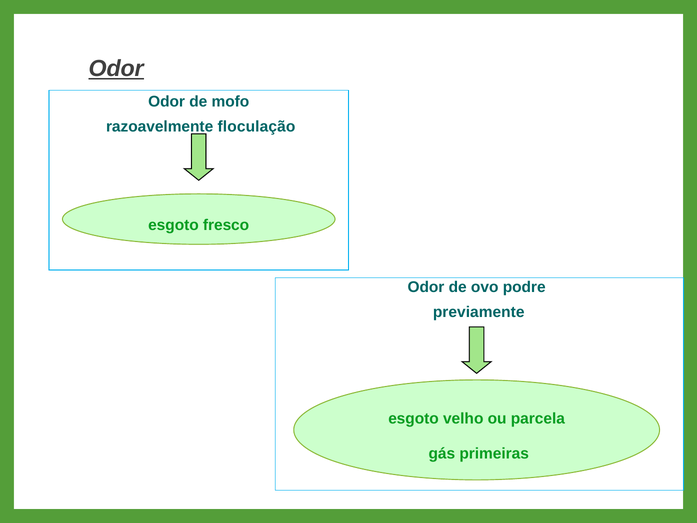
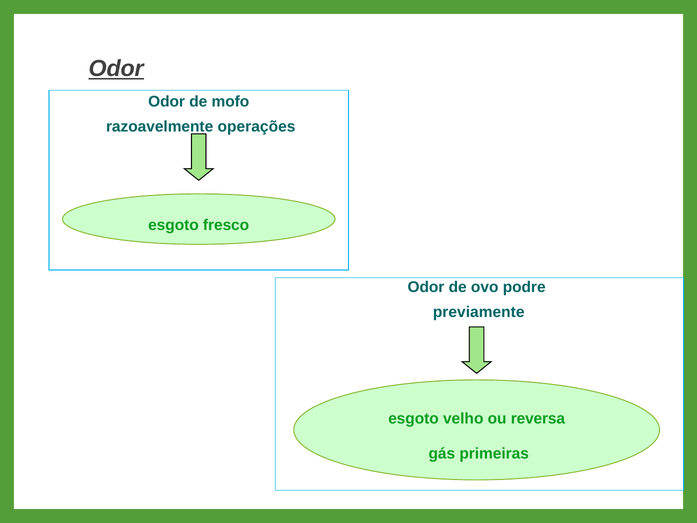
floculação: floculação -> operações
parcela: parcela -> reversa
